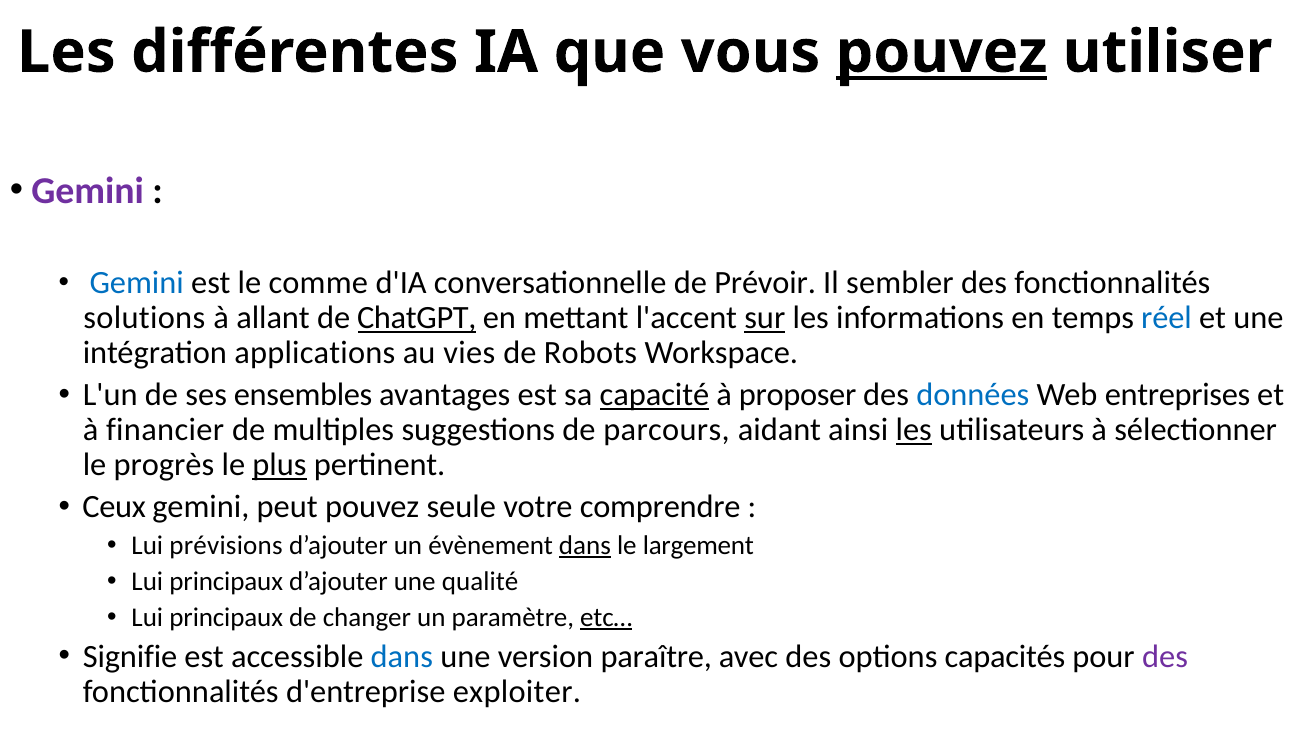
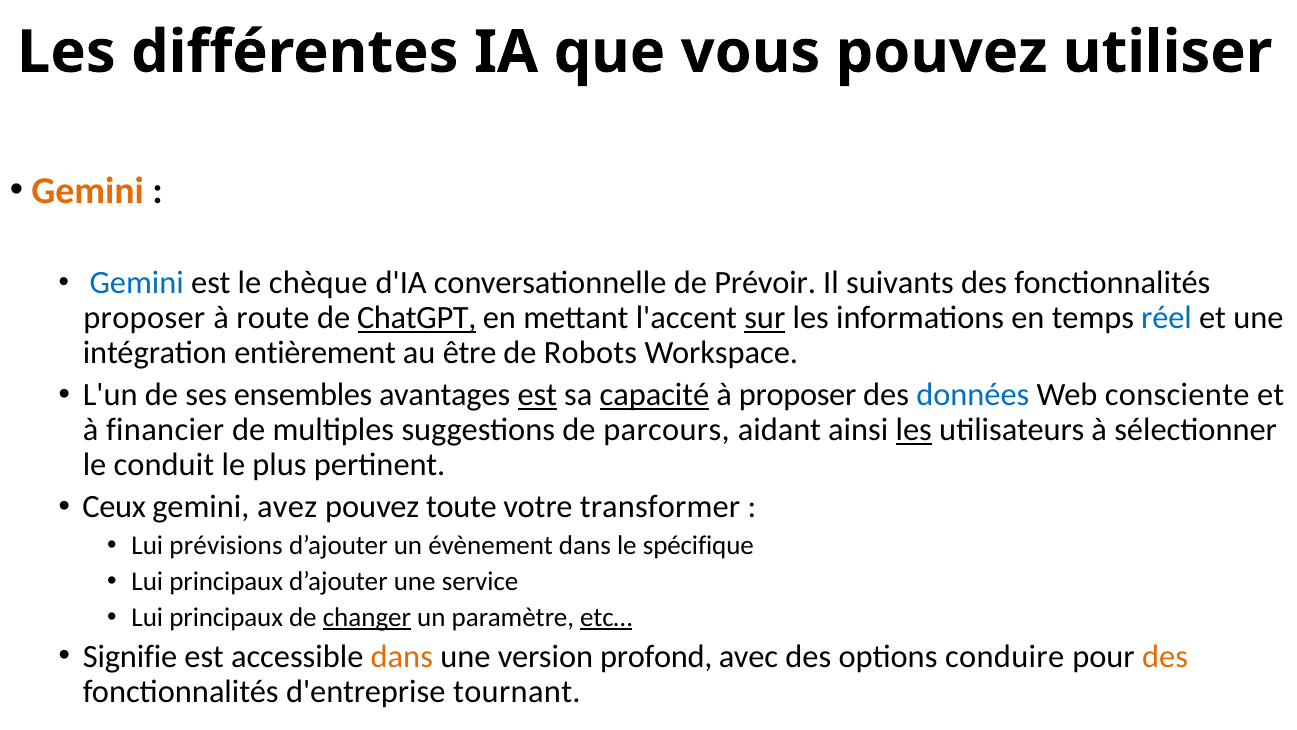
pouvez at (942, 52) underline: present -> none
Gemini at (88, 191) colour: purple -> orange
comme: comme -> chèque
sembler: sembler -> suivants
solutions at (144, 318): solutions -> proposer
allant: allant -> route
applications: applications -> entièrement
vies: vies -> être
est at (537, 395) underline: none -> present
entreprises: entreprises -> consciente
progrès: progrès -> conduit
plus underline: present -> none
peut: peut -> avez
seule: seule -> toute
comprendre: comprendre -> transformer
dans at (585, 545) underline: present -> none
largement: largement -> spécifique
qualité: qualité -> service
changer underline: none -> present
dans at (402, 656) colour: blue -> orange
paraître: paraître -> profond
capacités: capacités -> conduire
des at (1165, 656) colour: purple -> orange
exploiter: exploiter -> tournant
